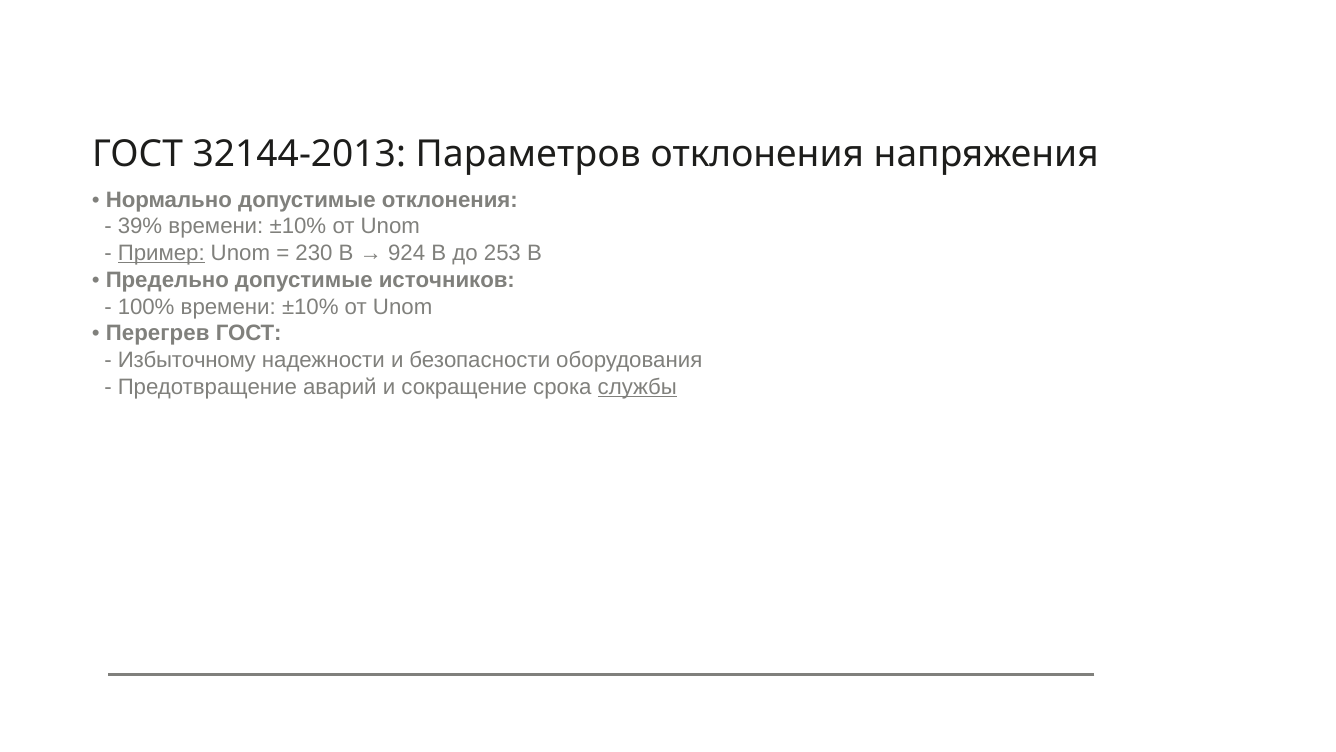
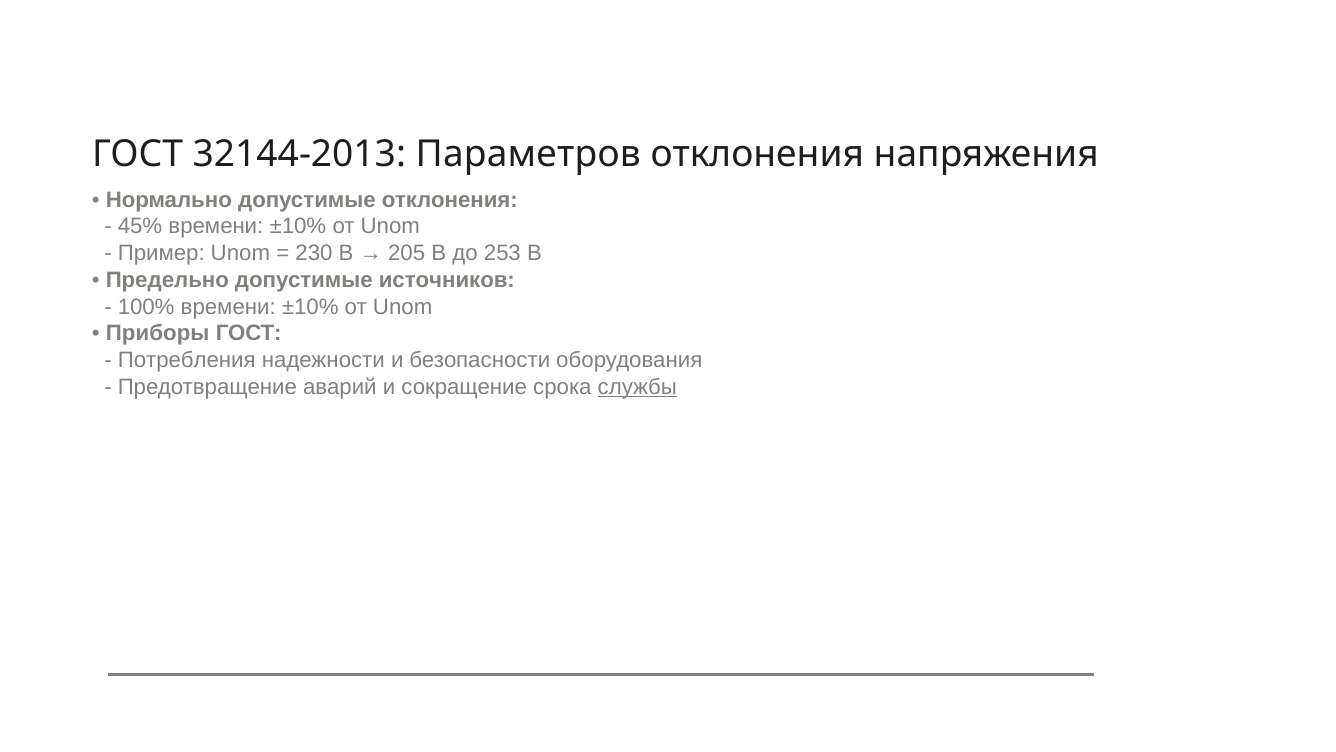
39%: 39% -> 45%
Пример underline: present -> none
924: 924 -> 205
Перегрев: Перегрев -> Приборы
Избыточному: Избыточному -> Потребления
